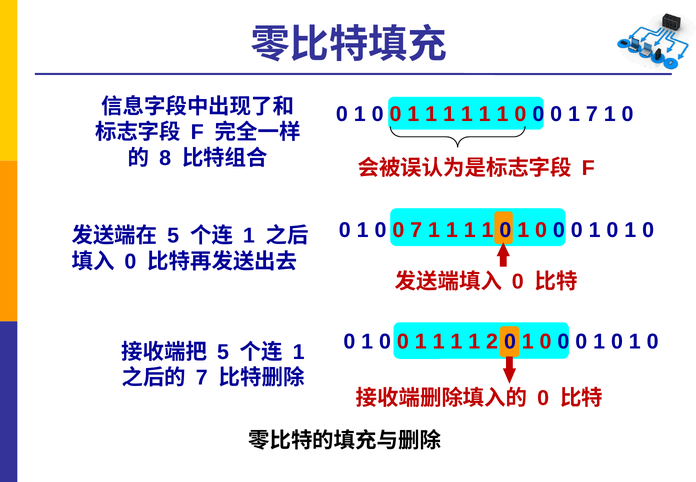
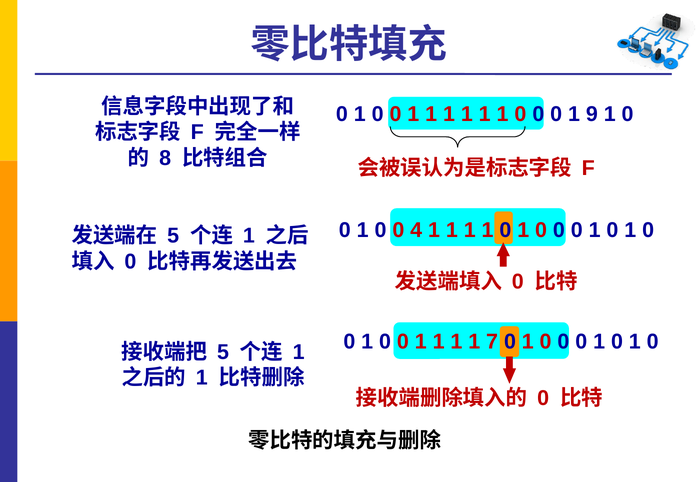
1 7: 7 -> 9
0 7: 7 -> 4
2: 2 -> 7
7 at (202, 378): 7 -> 1
